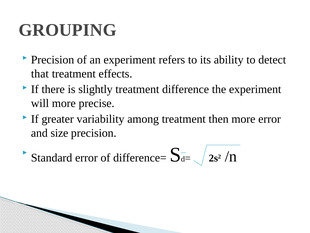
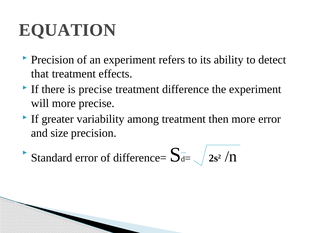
GROUPING: GROUPING -> EQUATION
is slightly: slightly -> precise
